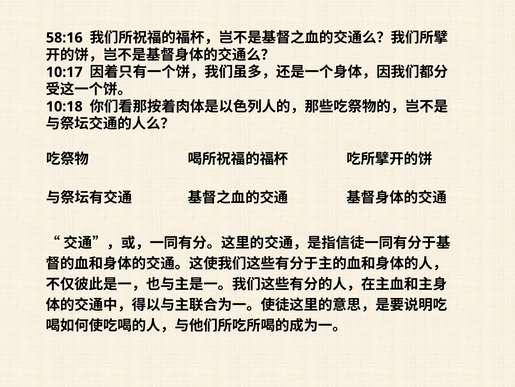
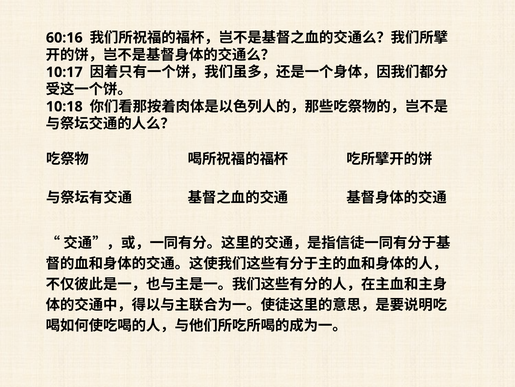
58:16: 58:16 -> 60:16
